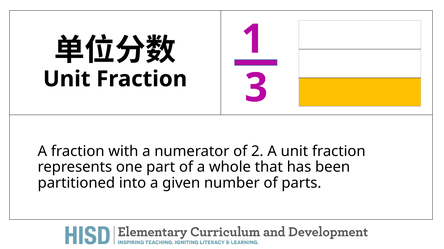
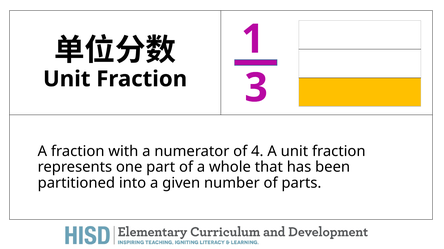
2: 2 -> 4
